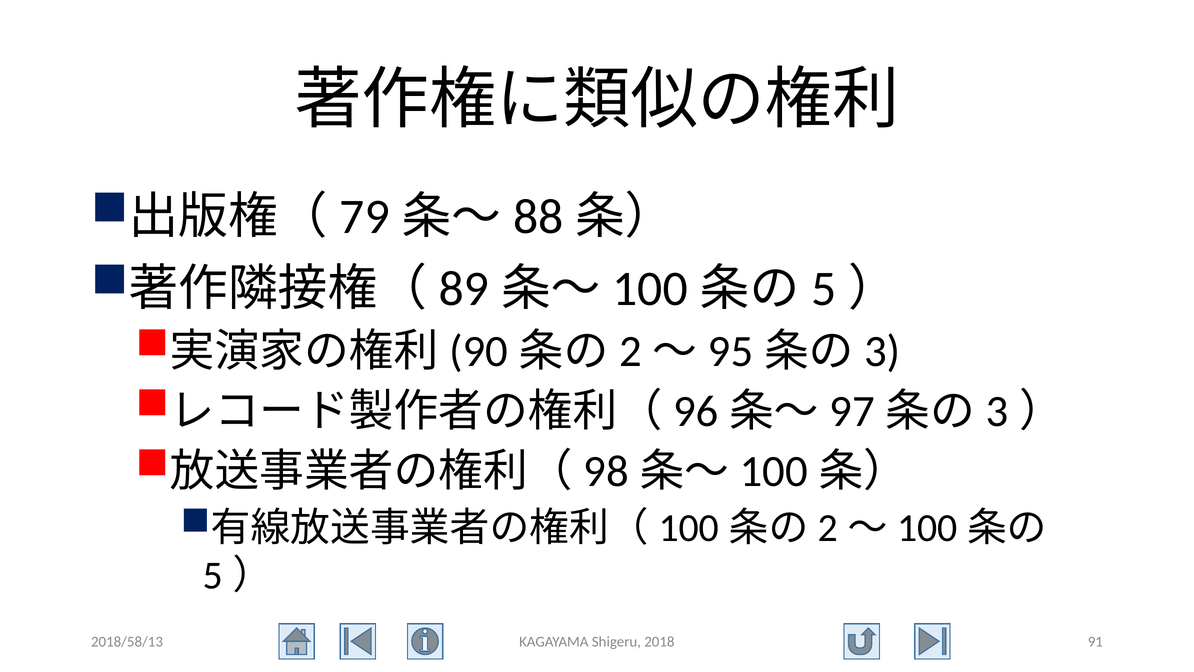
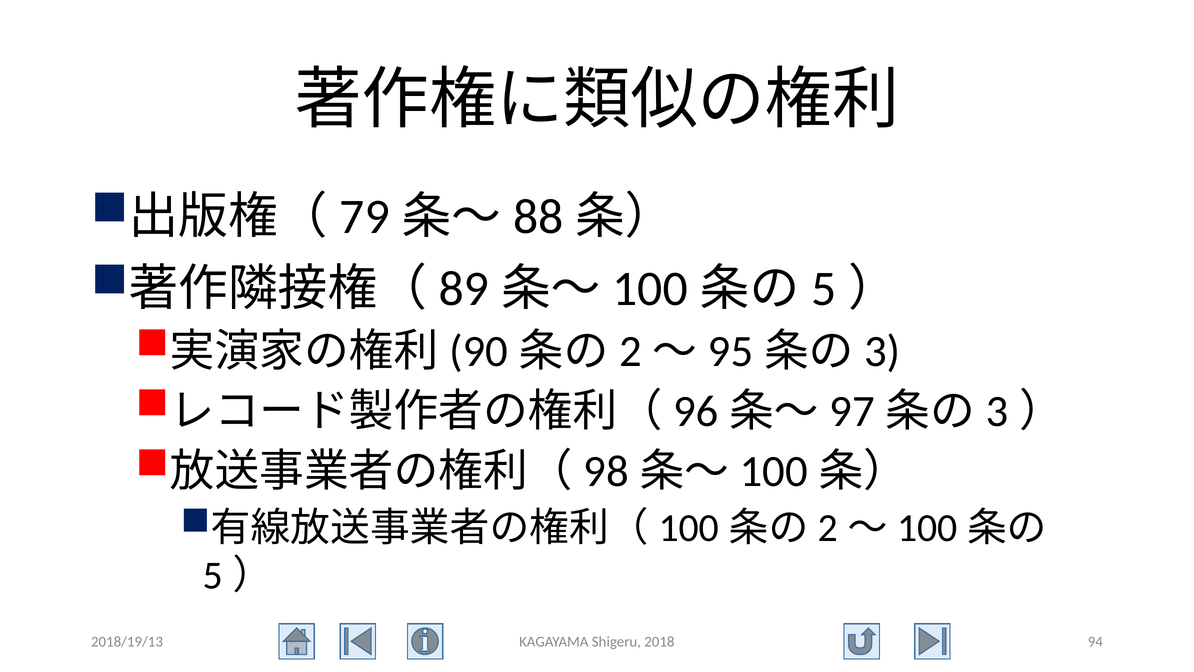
2018/58/13: 2018/58/13 -> 2018/19/13
91: 91 -> 94
